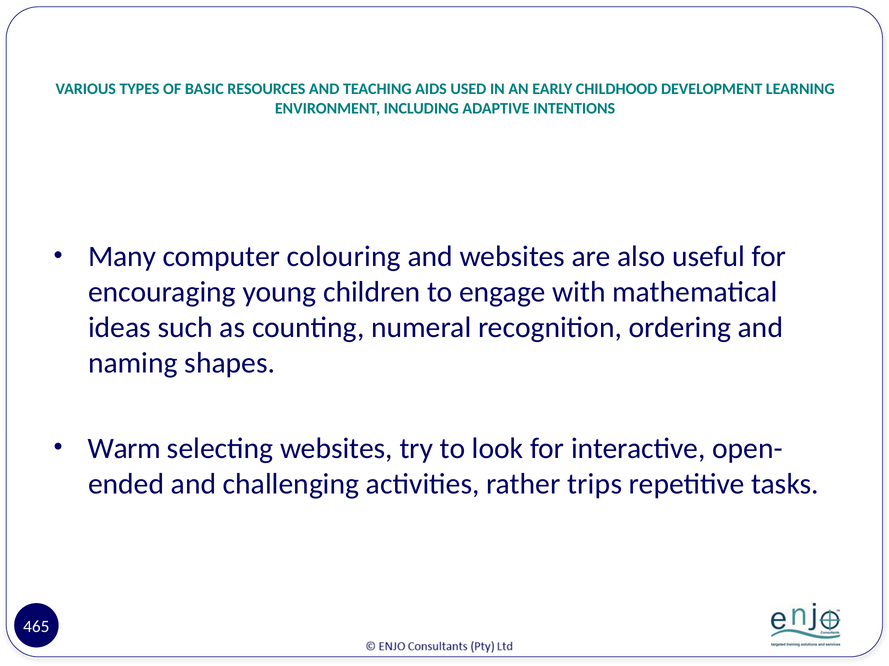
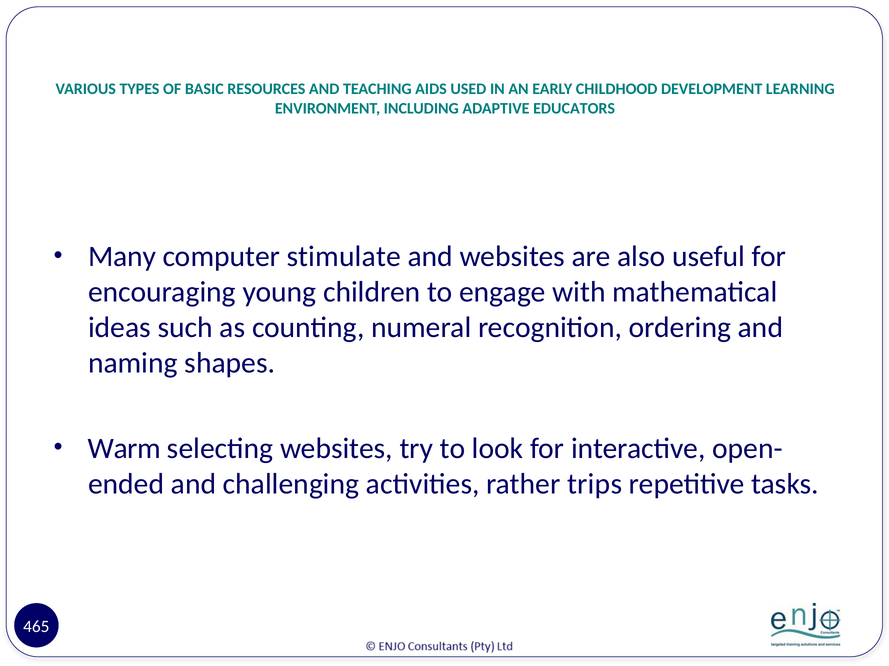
INTENTIONS: INTENTIONS -> EDUCATORS
colouring: colouring -> stimulate
